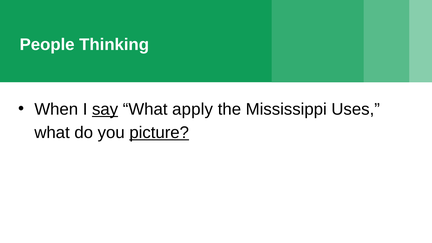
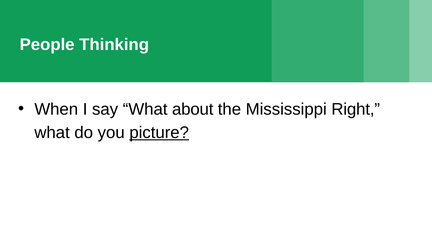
say underline: present -> none
apply: apply -> about
Uses: Uses -> Right
